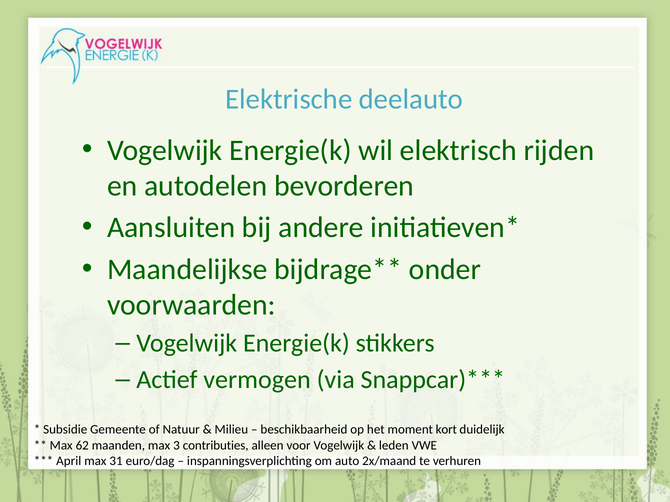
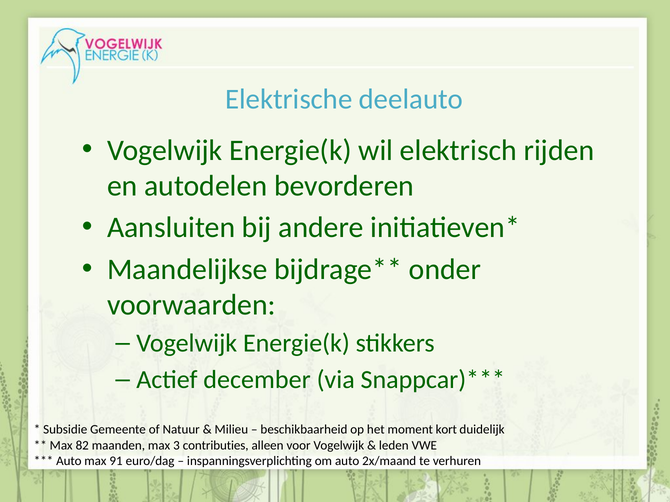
vermogen: vermogen -> december
62: 62 -> 82
April at (69, 461): April -> Auto
31: 31 -> 91
